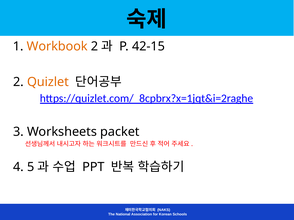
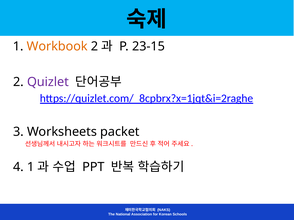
42-15: 42-15 -> 23-15
Quizlet colour: orange -> purple
4 5: 5 -> 1
